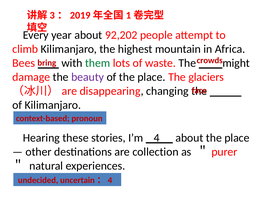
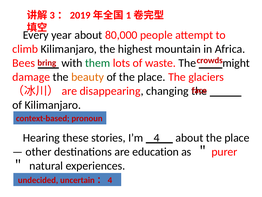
92,202: 92,202 -> 80,000
beauty colour: purple -> orange
collection: collection -> education
